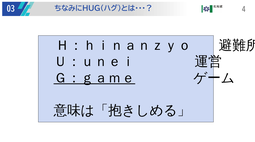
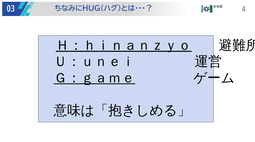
Ｈ：ｈｉｎａｎｚｙｏ underline: none -> present
